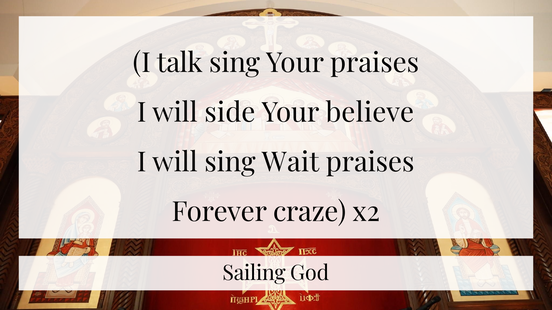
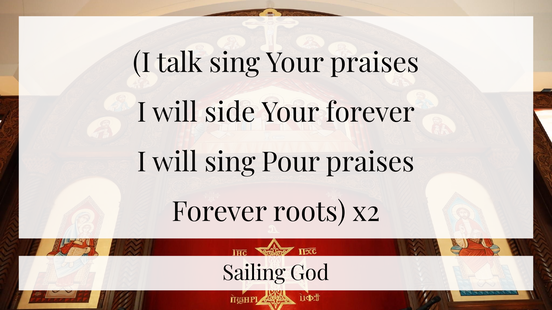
Your believe: believe -> forever
Wait: Wait -> Pour
craze: craze -> roots
